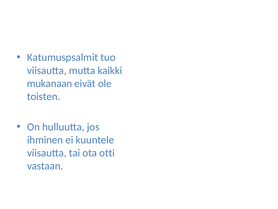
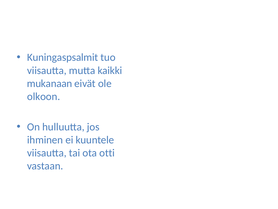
Katumuspsalmit: Katumuspsalmit -> Kuningaspsalmit
toisten: toisten -> olkoon
